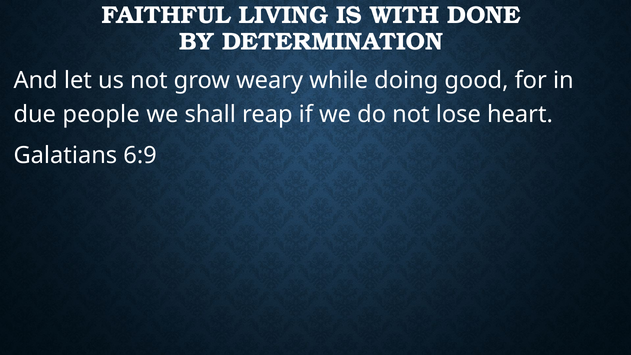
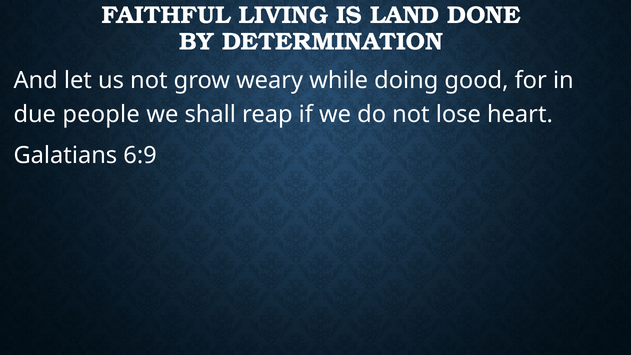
WITH: WITH -> LAND
